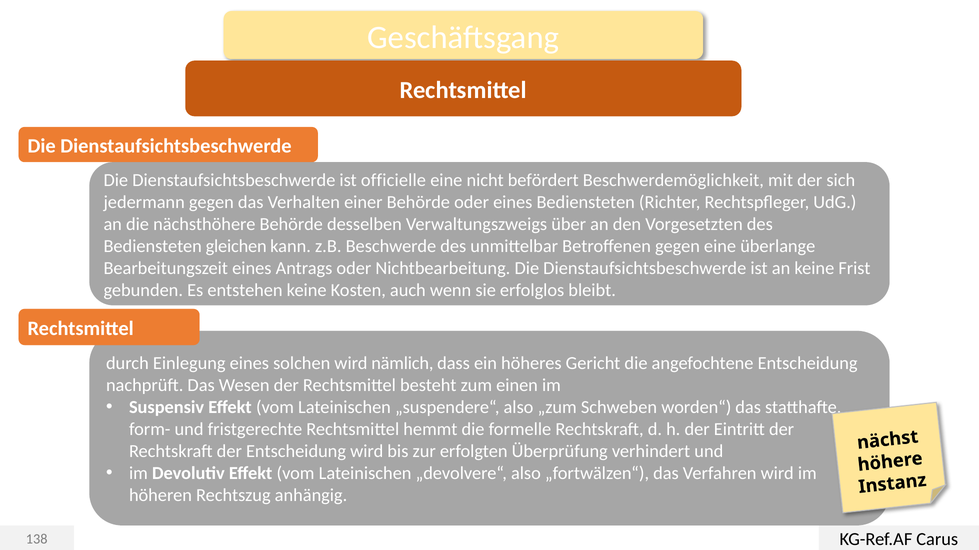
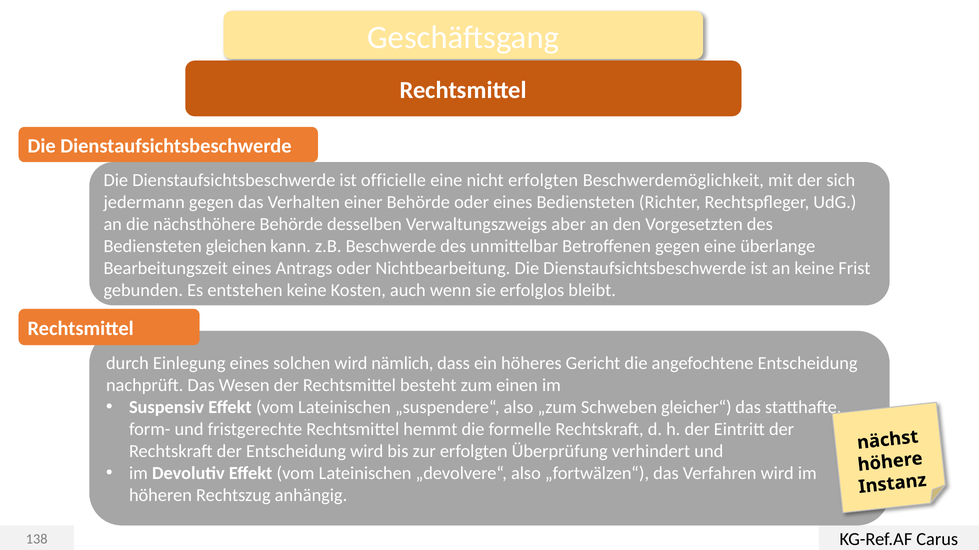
nicht befördert: befördert -> erfolgten
über: über -> aber
worden“: worden“ -> gleicher“
